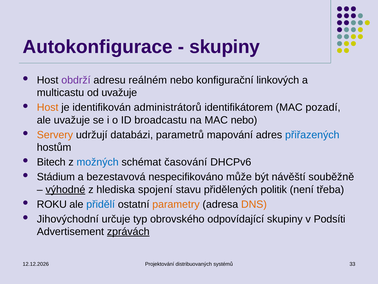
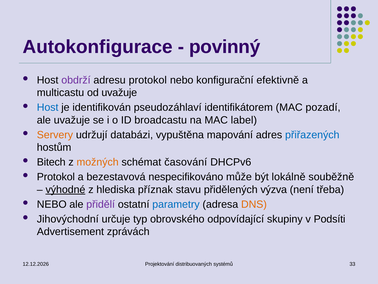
skupiny at (225, 47): skupiny -> povinný
adresu reálném: reálném -> protokol
linkových: linkových -> efektivně
Host at (48, 107) colour: orange -> blue
administrátorů: administrátorů -> pseudozáhlaví
MAC nebo: nebo -> label
parametrů: parametrů -> vypuštěna
možných colour: blue -> orange
Stádium at (56, 177): Stádium -> Protokol
návěští: návěští -> lokálně
spojení: spojení -> příznak
politik: politik -> výzva
ROKU at (52, 204): ROKU -> NEBO
přidělí colour: blue -> purple
parametry colour: orange -> blue
zprávách underline: present -> none
